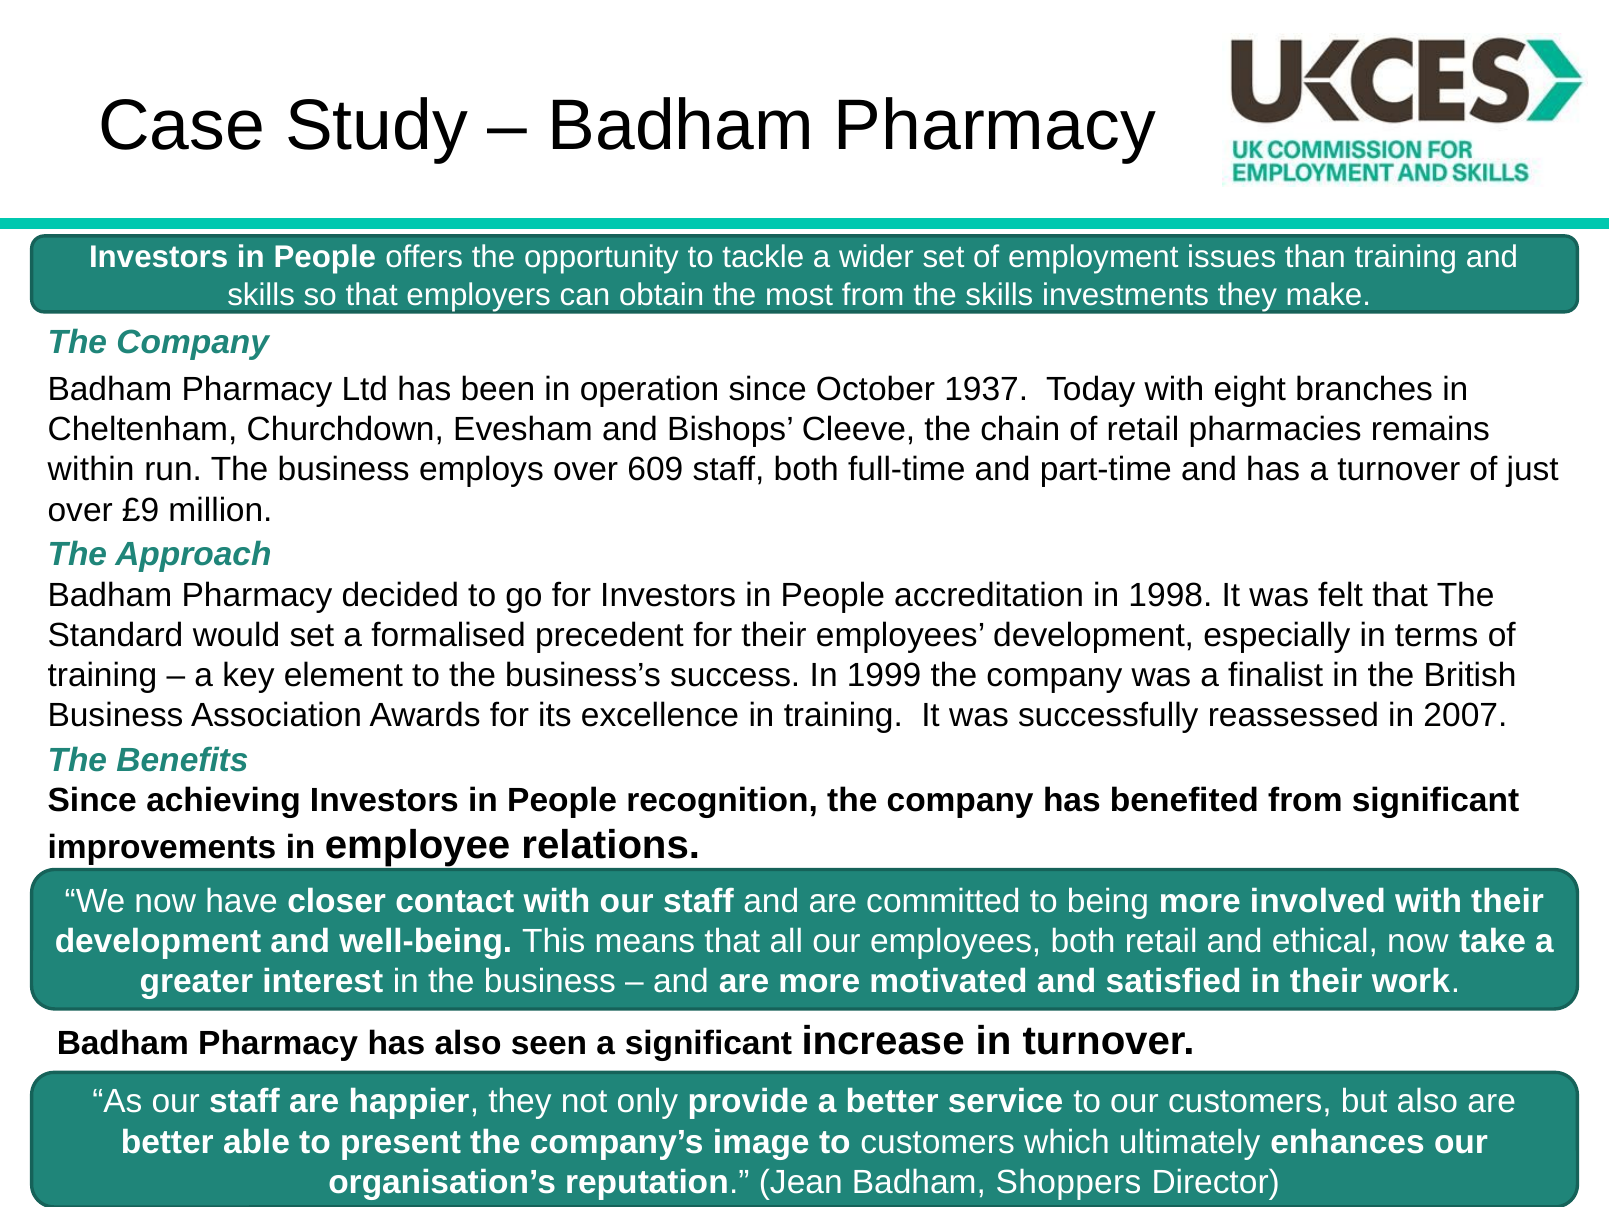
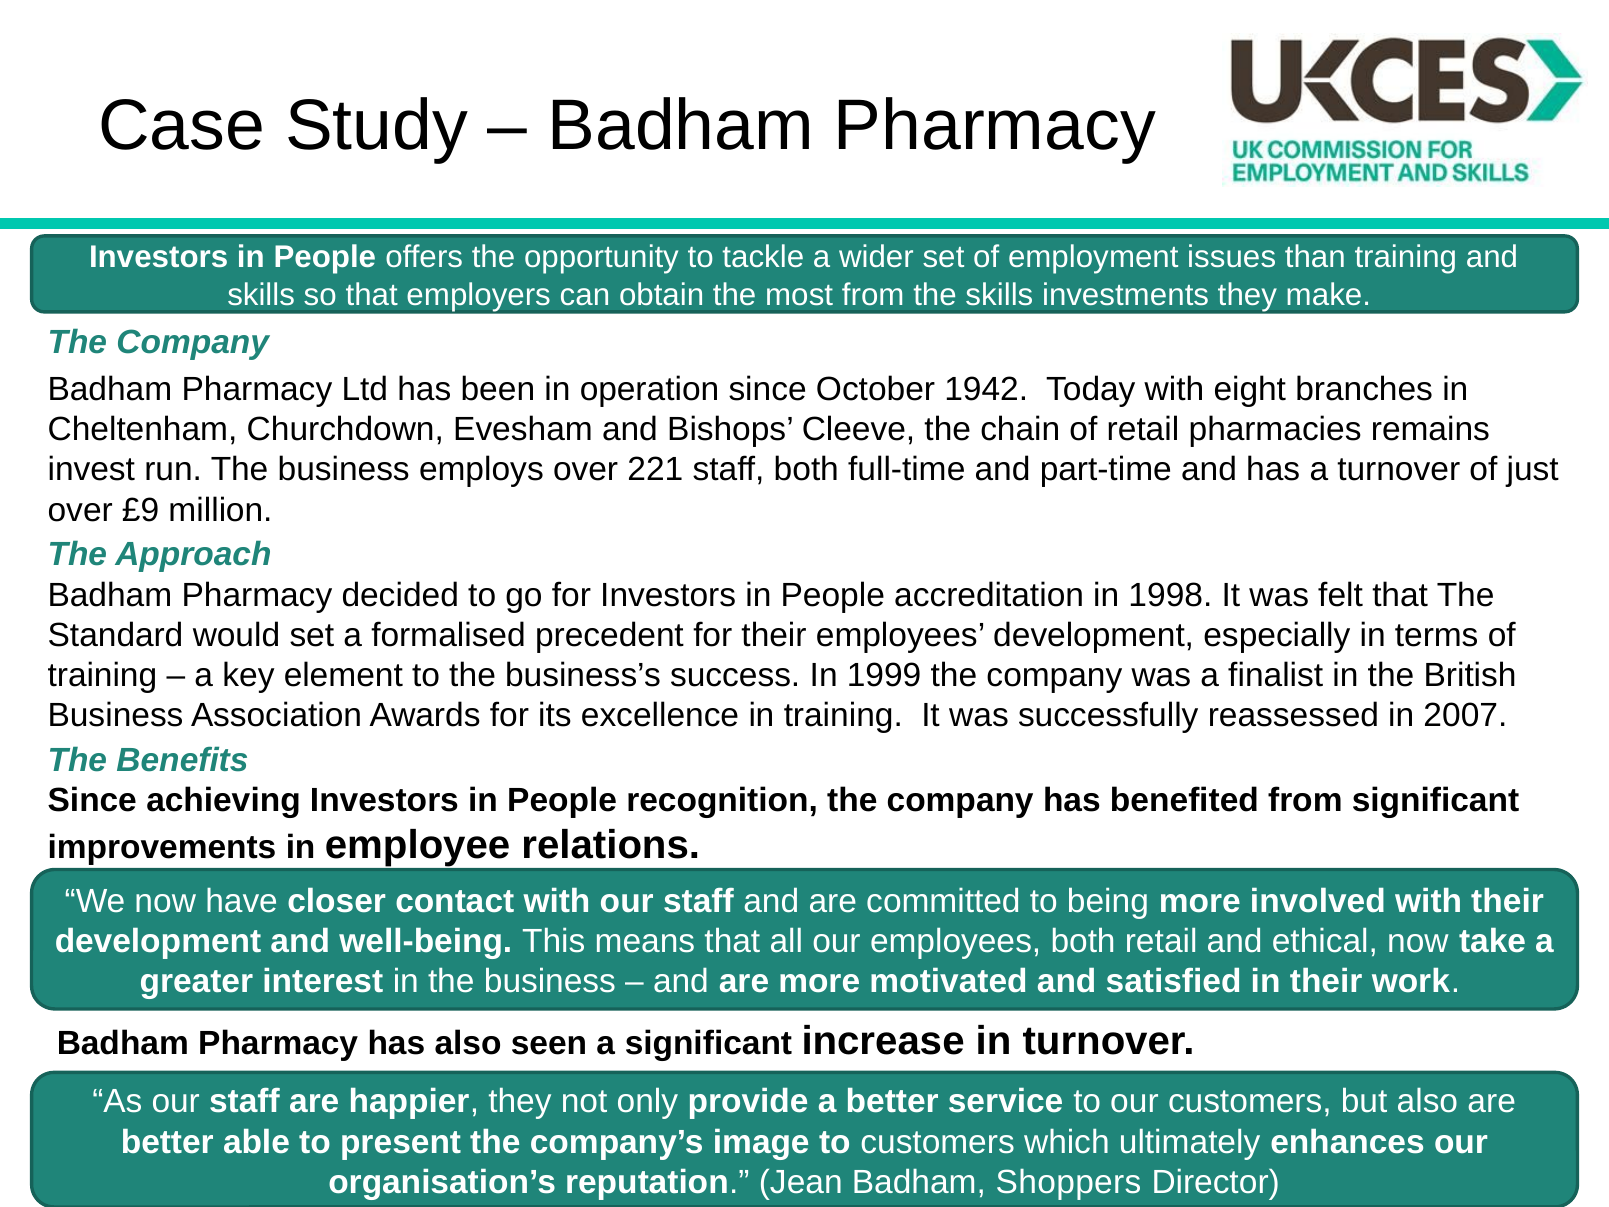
1937: 1937 -> 1942
within: within -> invest
609: 609 -> 221
